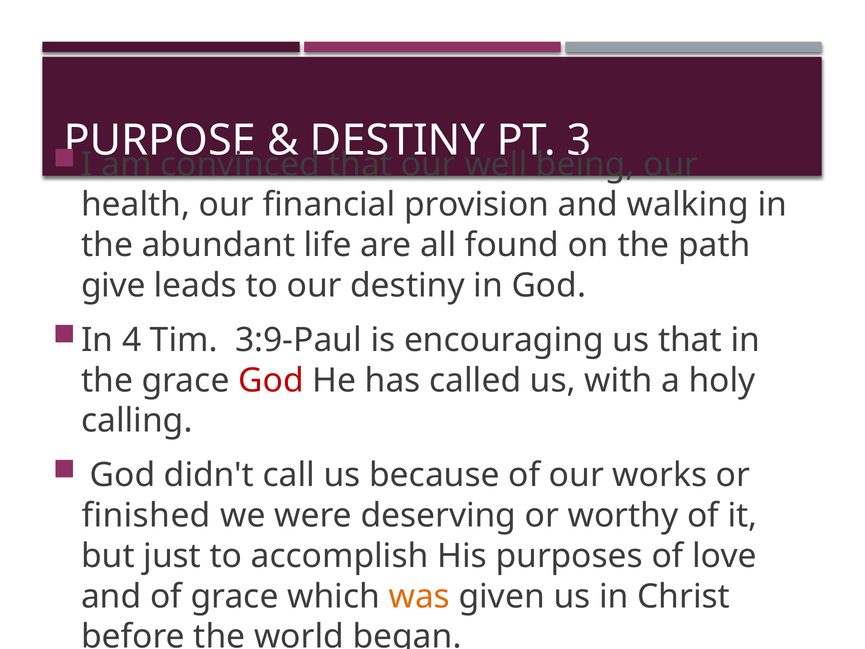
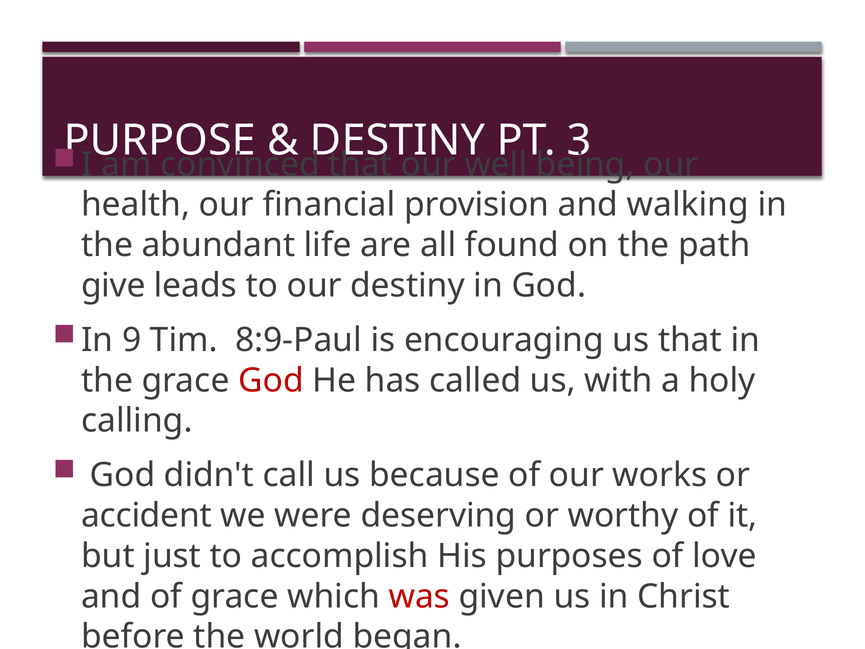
4: 4 -> 9
3:9-Paul: 3:9-Paul -> 8:9-Paul
finished: finished -> accident
was colour: orange -> red
